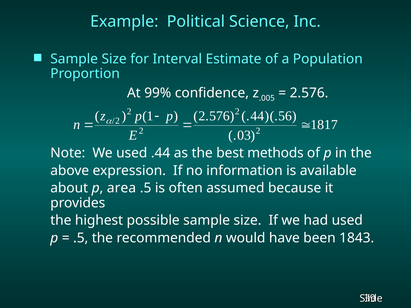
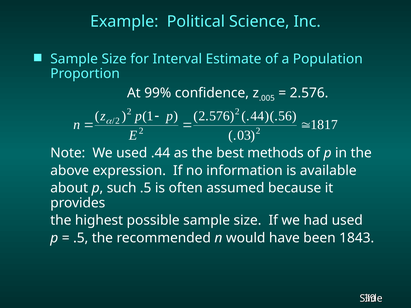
area: area -> such
